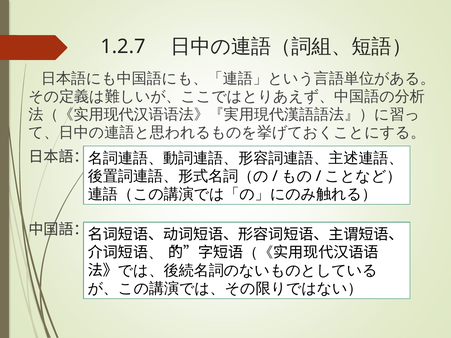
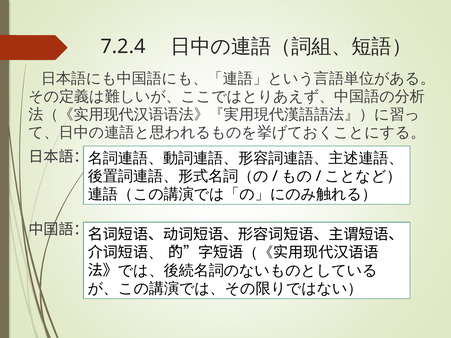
1.2.7: 1.2.7 -> 7.2.4
